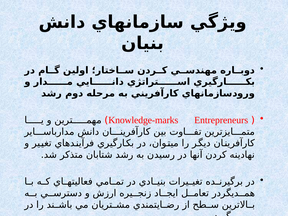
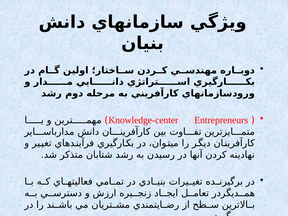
Knowledge-marks: Knowledge-marks -> Knowledge-center
